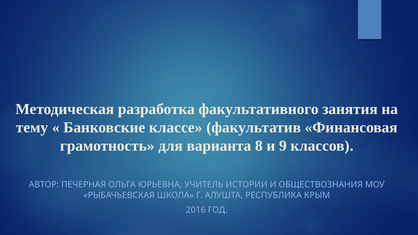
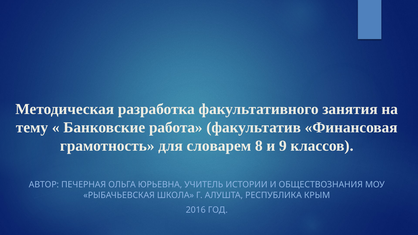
классе: классе -> работа
варианта: варианта -> словарем
